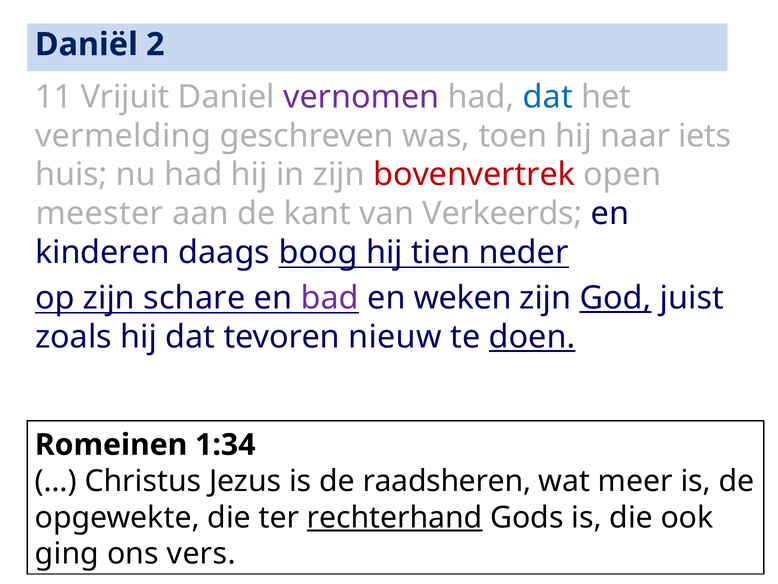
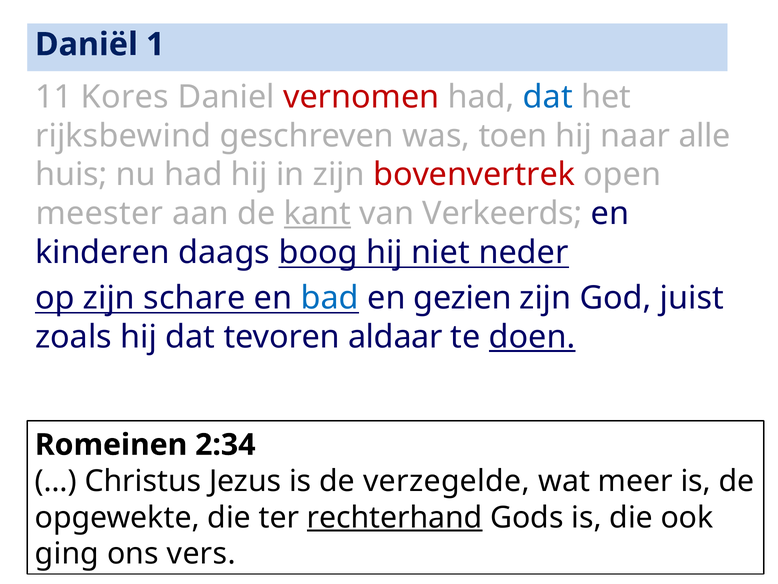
2: 2 -> 1
Vrijuit: Vrijuit -> Kores
vernomen colour: purple -> red
vermelding: vermelding -> rijksbewind
iets: iets -> alle
kant underline: none -> present
tien: tien -> niet
bad colour: purple -> blue
weken: weken -> gezien
God underline: present -> none
nieuw: nieuw -> aldaar
1:34: 1:34 -> 2:34
raadsheren: raadsheren -> verzegelde
